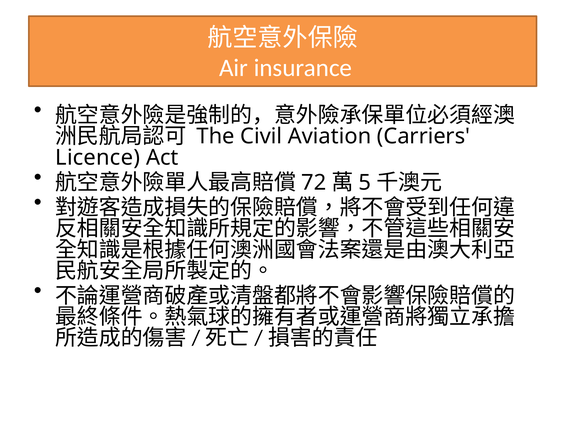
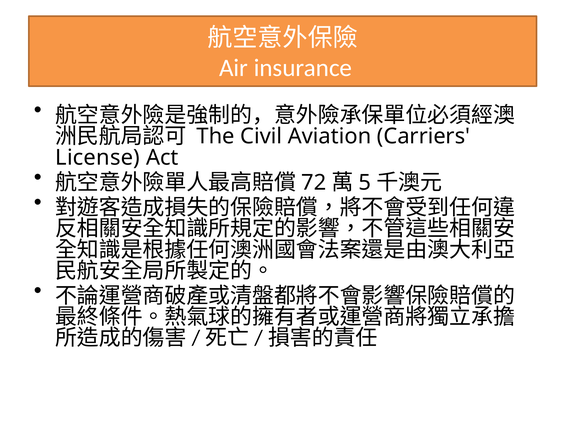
Licence: Licence -> License
